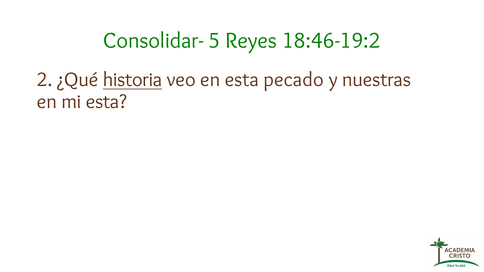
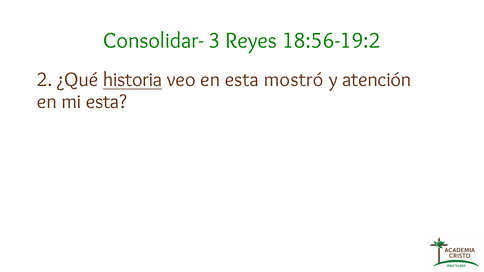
5: 5 -> 3
18:46-19:2: 18:46-19:2 -> 18:56-19:2
pecado: pecado -> mostró
nuestras: nuestras -> atención
